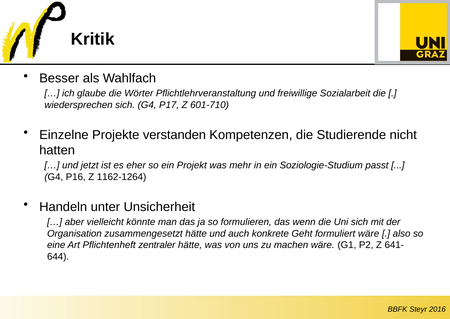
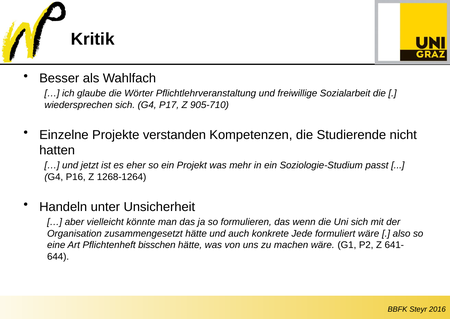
601-710: 601-710 -> 905-710
1162-1264: 1162-1264 -> 1268-1264
Geht: Geht -> Jede
zentraler: zentraler -> bisschen
